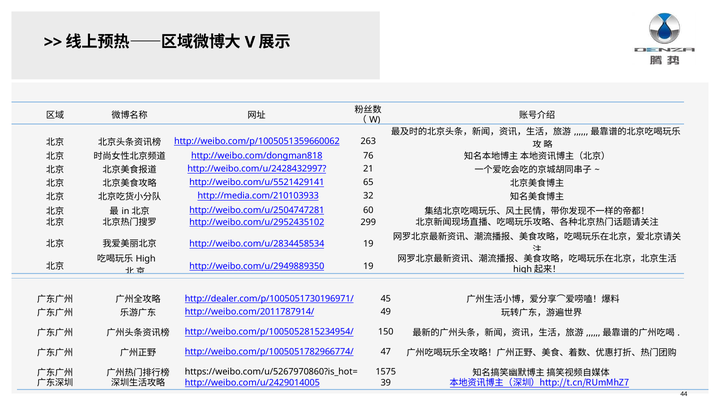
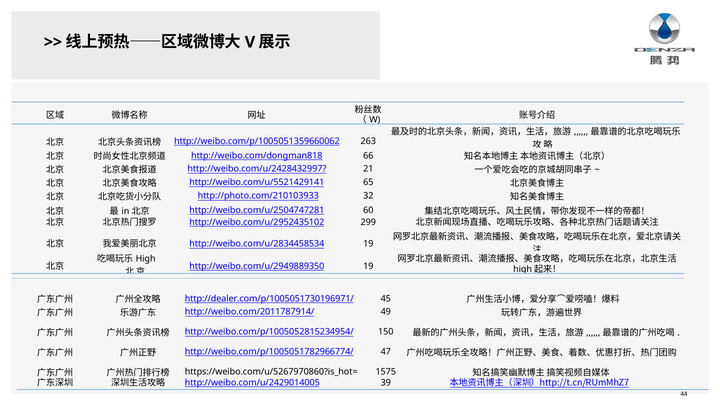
76: 76 -> 66
http://media.com/210103933: http://media.com/210103933 -> http://photo.com/210103933
